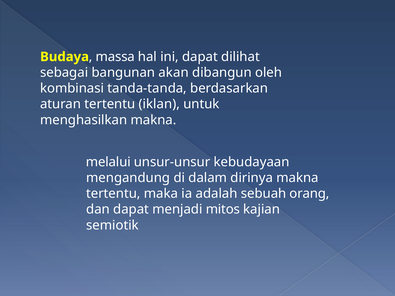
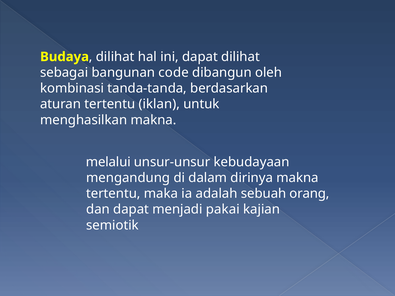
massa at (115, 57): massa -> dilihat
akan: akan -> code
mitos: mitos -> pakai
